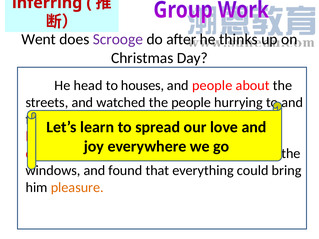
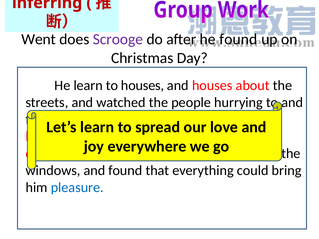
he thinks: thinks -> found
He head: head -> learn
and people: people -> houses
pleasure colour: orange -> blue
